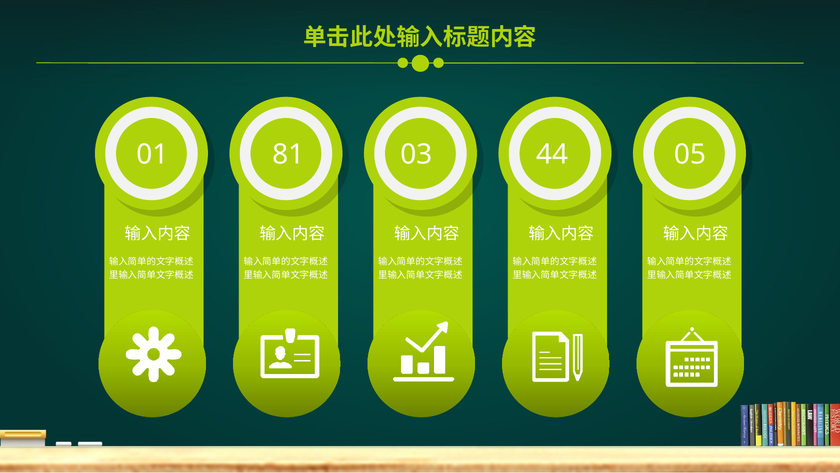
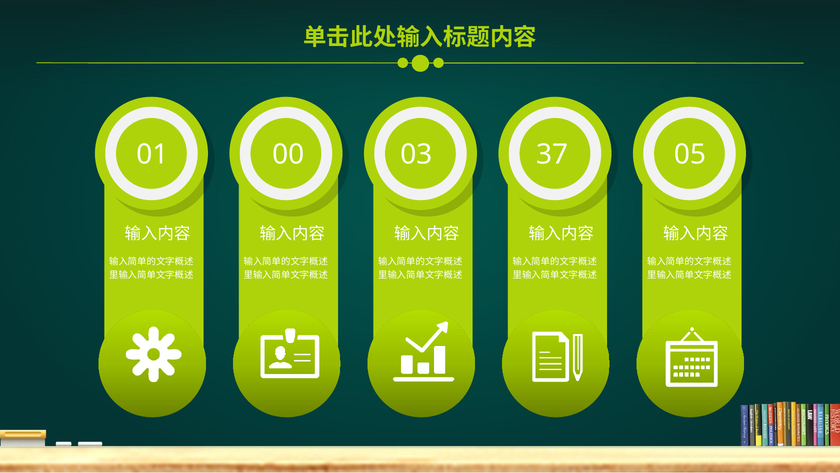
81: 81 -> 00
44: 44 -> 37
